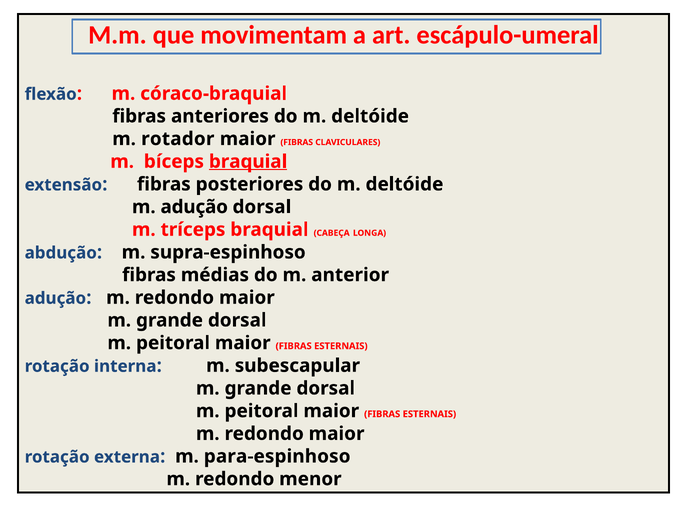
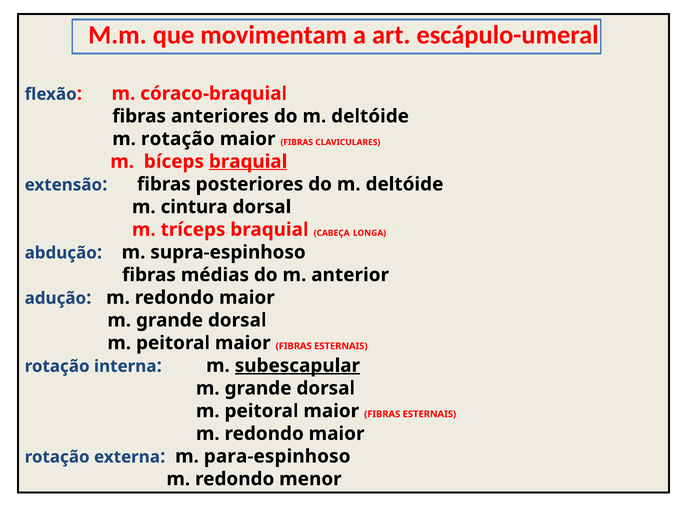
m rotador: rotador -> rotação
m adução: adução -> cintura
subescapular underline: none -> present
